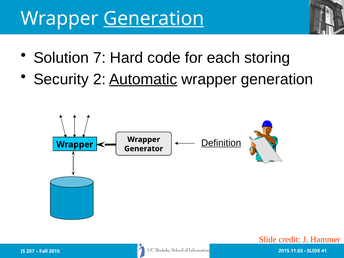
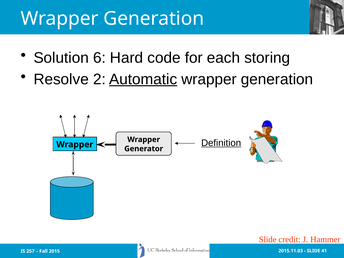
Generation at (154, 19) underline: present -> none
7: 7 -> 6
Security: Security -> Resolve
